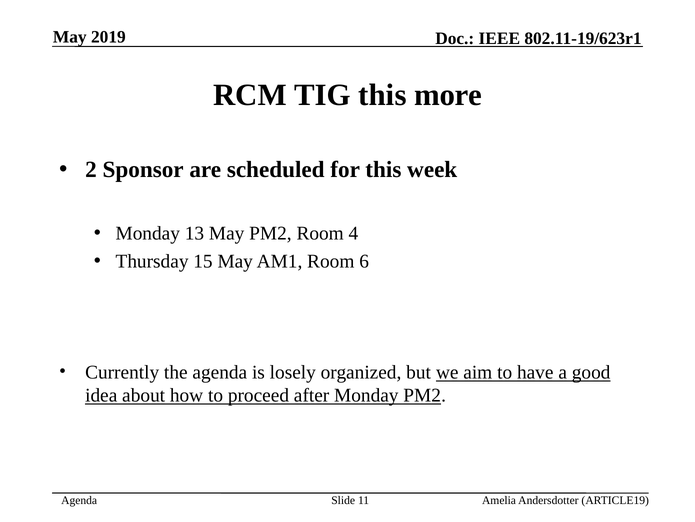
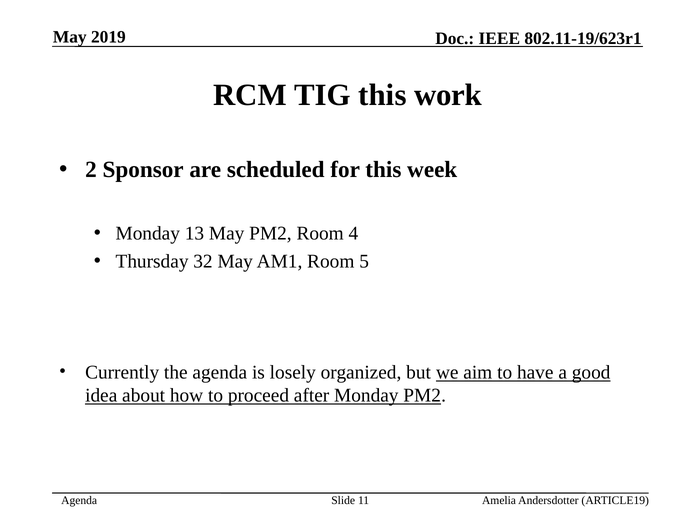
more: more -> work
15: 15 -> 32
6: 6 -> 5
